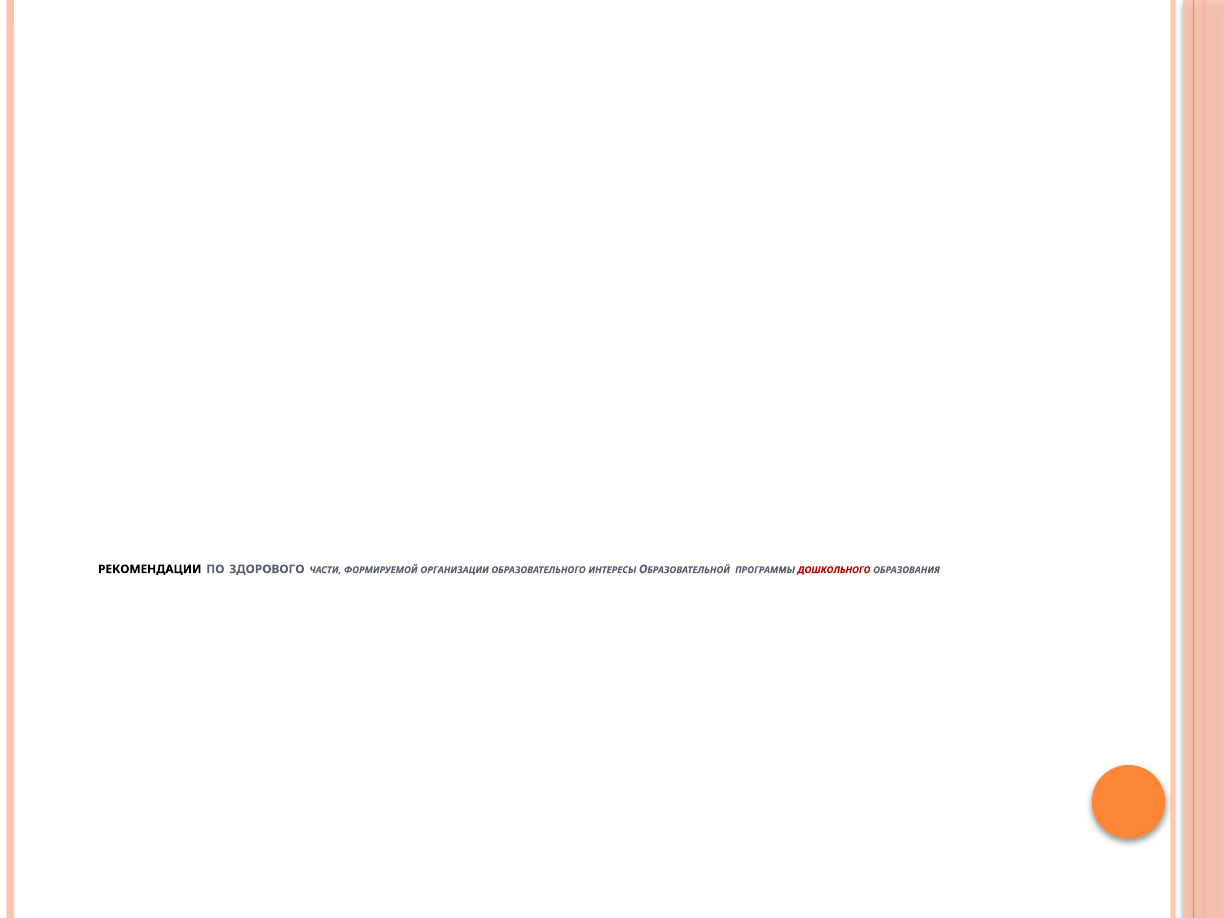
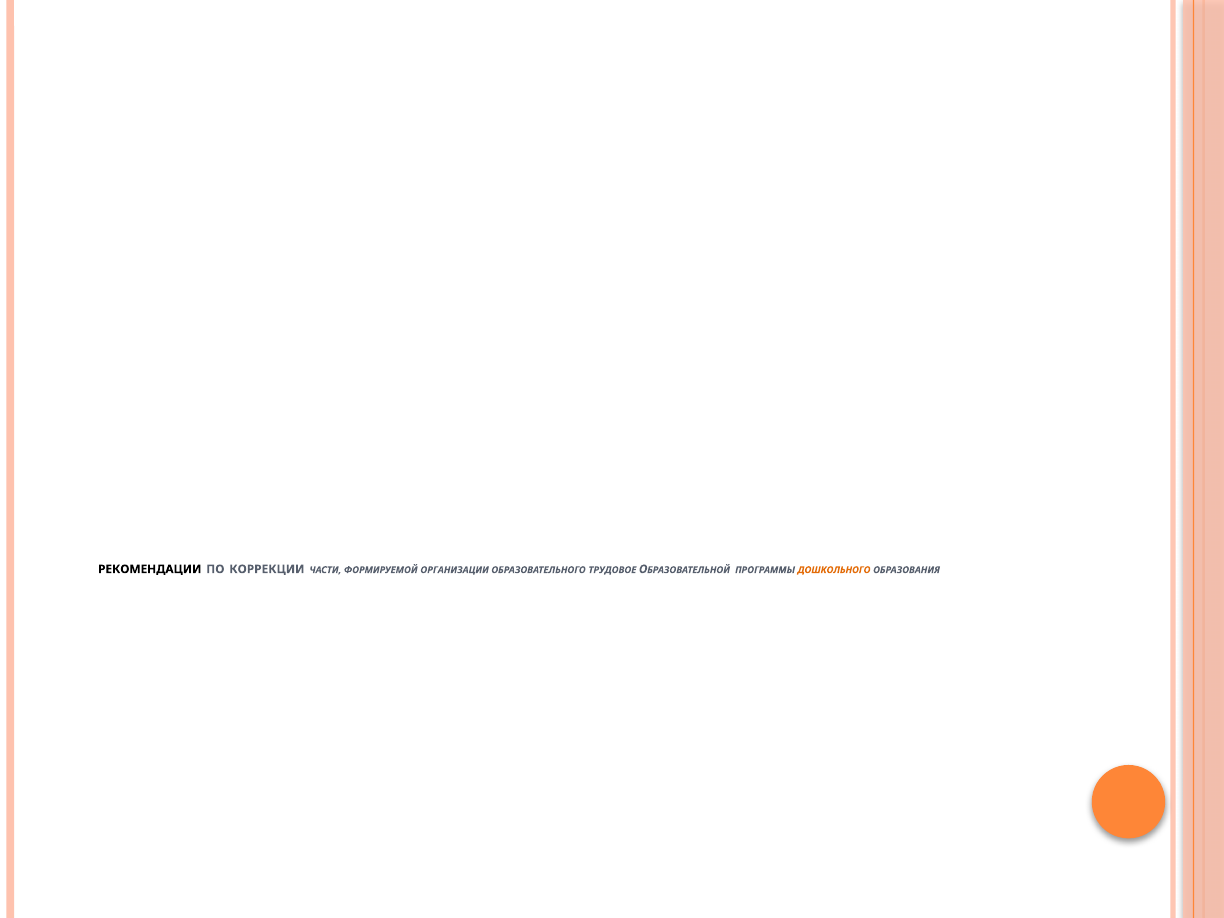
ЗДОРОВОГО: ЗДОРОВОГО -> КОРРЕКЦИИ
ИНТЕРЕСЫ: ИНТЕРЕСЫ -> ТРУДОВОЕ
ДОШКОЛЬНОГО colour: red -> orange
